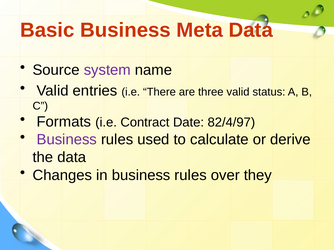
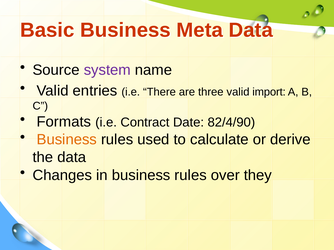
status: status -> import
82/4/97: 82/4/97 -> 82/4/90
Business at (67, 140) colour: purple -> orange
